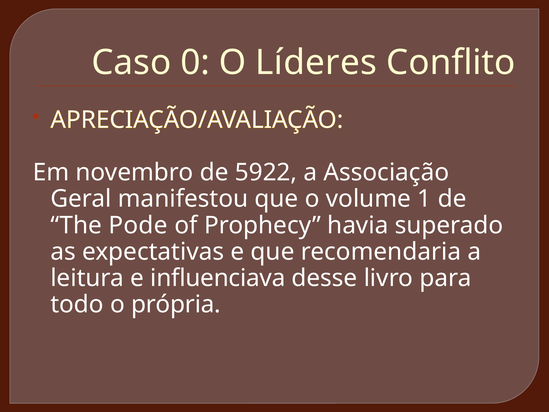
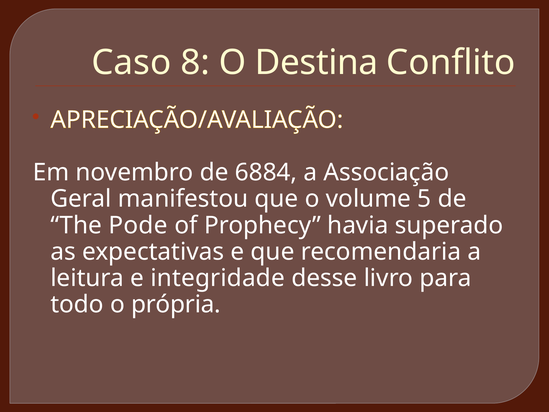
0: 0 -> 8
Líderes: Líderes -> Destina
5922: 5922 -> 6884
1: 1 -> 5
influenciava: influenciava -> integridade
